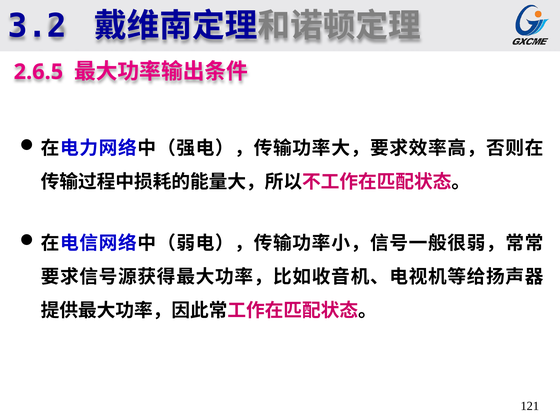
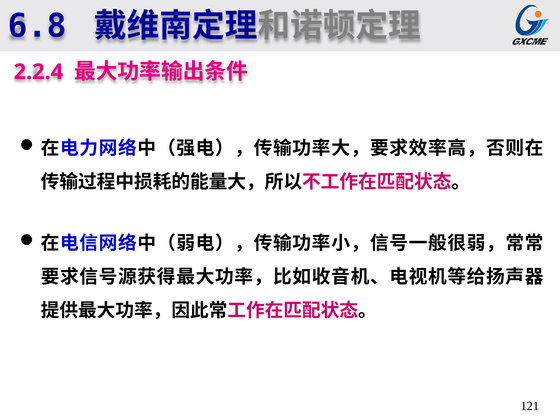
3.2: 3.2 -> 6.8
2.6.5: 2.6.5 -> 2.2.4
